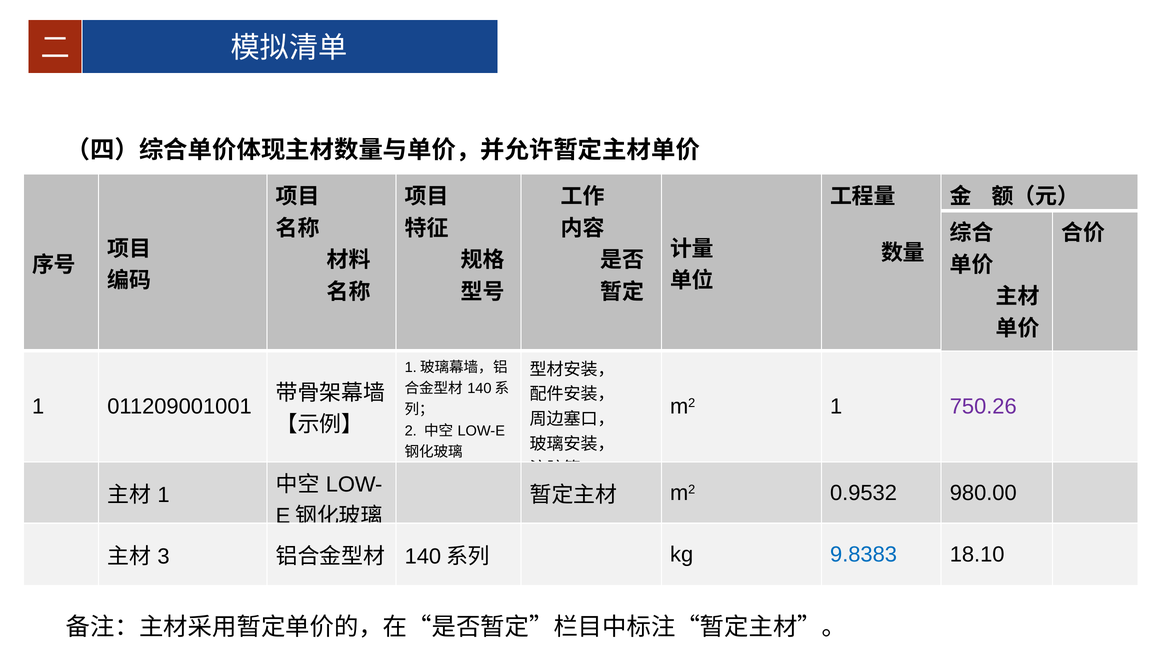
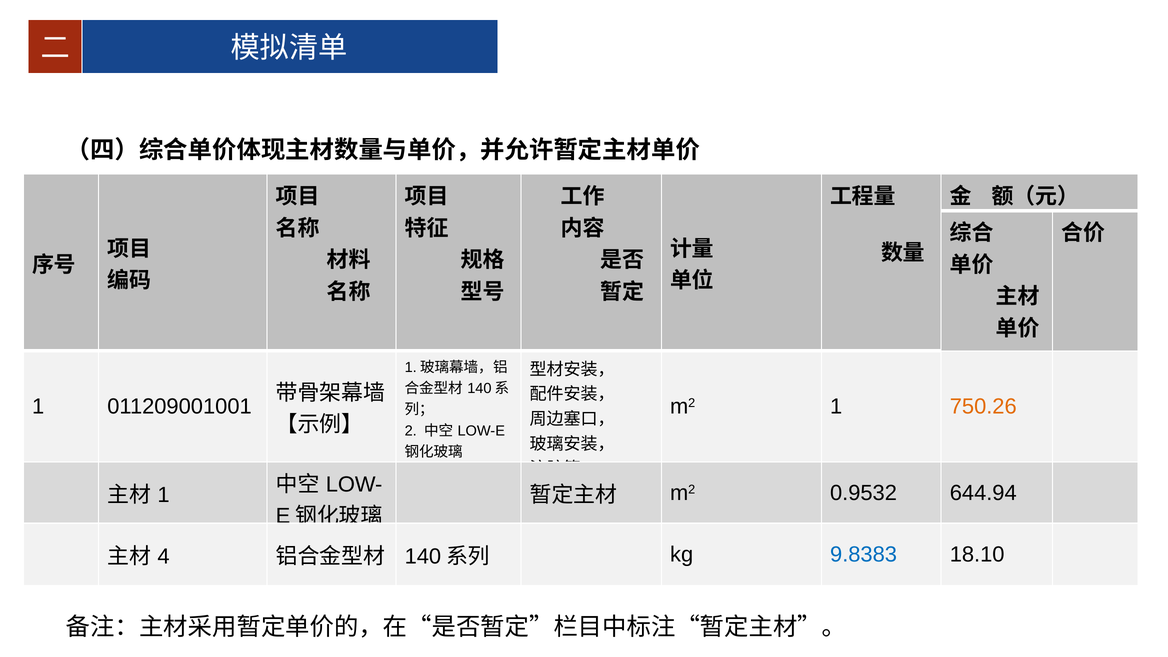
750.26 colour: purple -> orange
980.00: 980.00 -> 644.94
3: 3 -> 4
